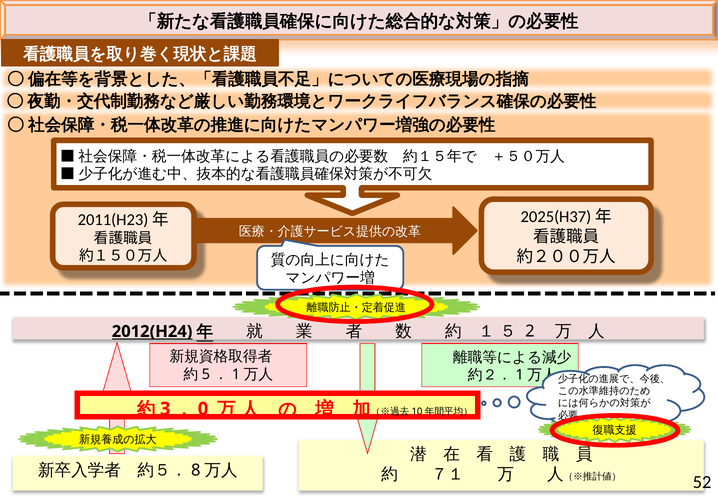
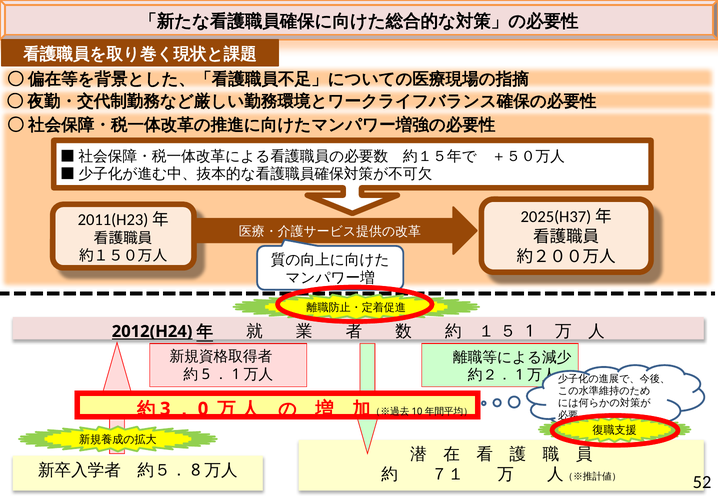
2: 2 -> 1
